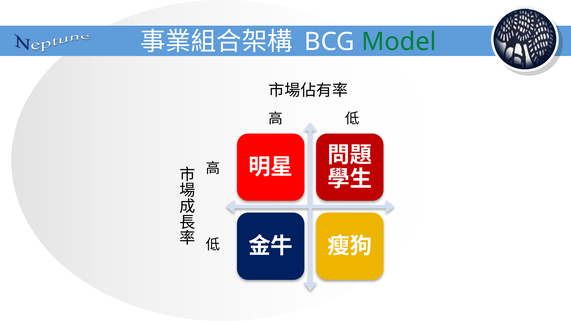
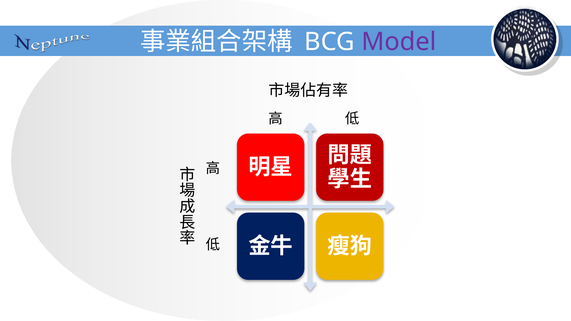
Model colour: green -> purple
